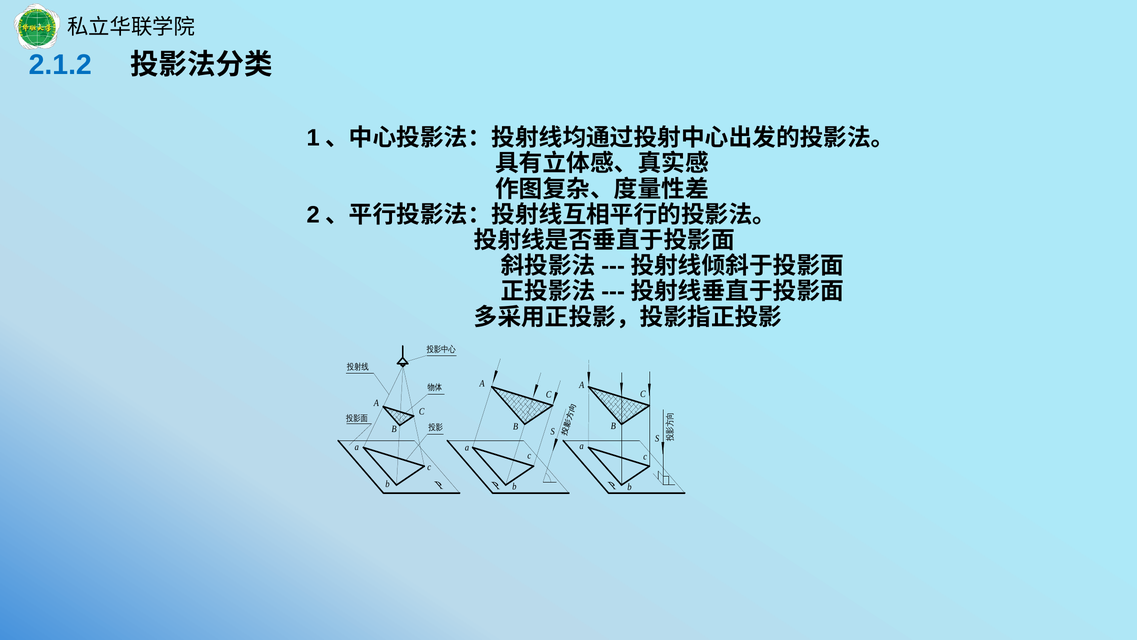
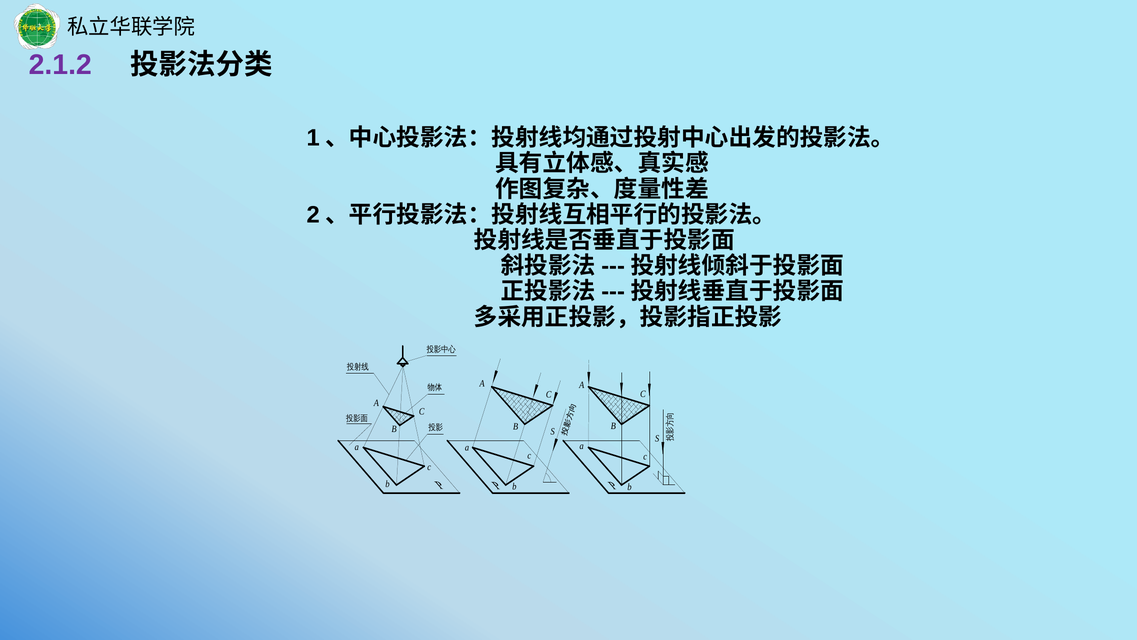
2.1.2 colour: blue -> purple
